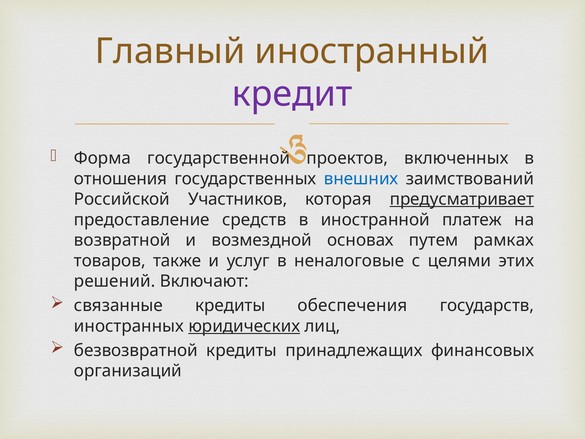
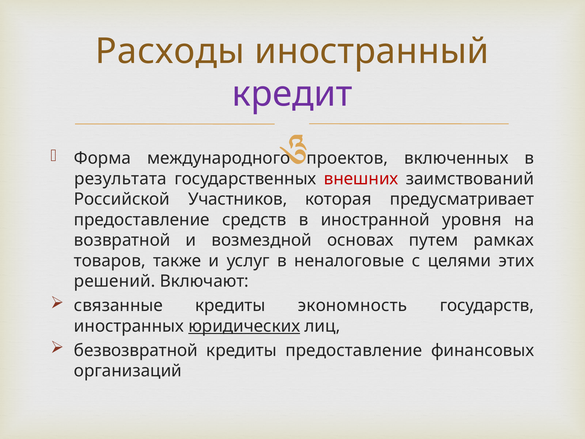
Главный: Главный -> Расходы
государственной: государственной -> международного
отношения: отношения -> результата
внешних colour: blue -> red
предусматривает underline: present -> none
платеж: платеж -> уровня
обеспечения: обеспечения -> экономность
кредиты принадлежащих: принадлежащих -> предоставление
